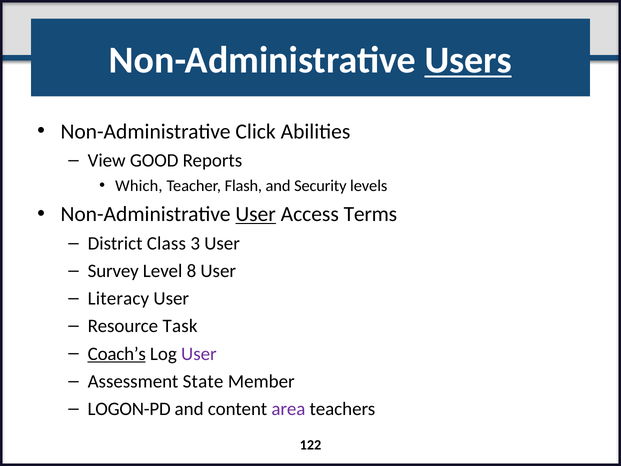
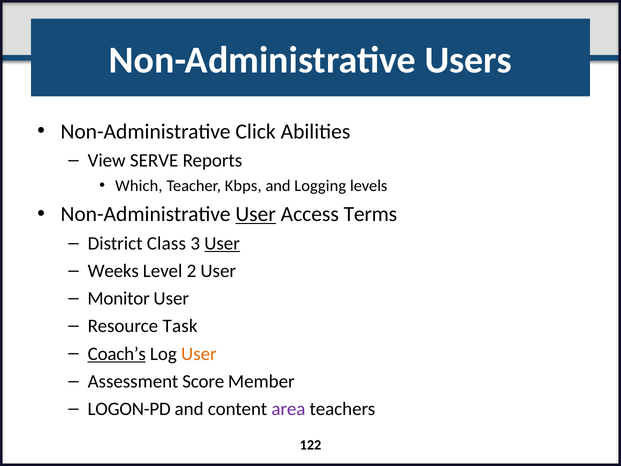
Users underline: present -> none
GOOD: GOOD -> SERVE
Flash: Flash -> Kbps
Security: Security -> Logging
User at (222, 243) underline: none -> present
Survey: Survey -> Weeks
8: 8 -> 2
Literacy: Literacy -> Monitor
User at (199, 354) colour: purple -> orange
State: State -> Score
